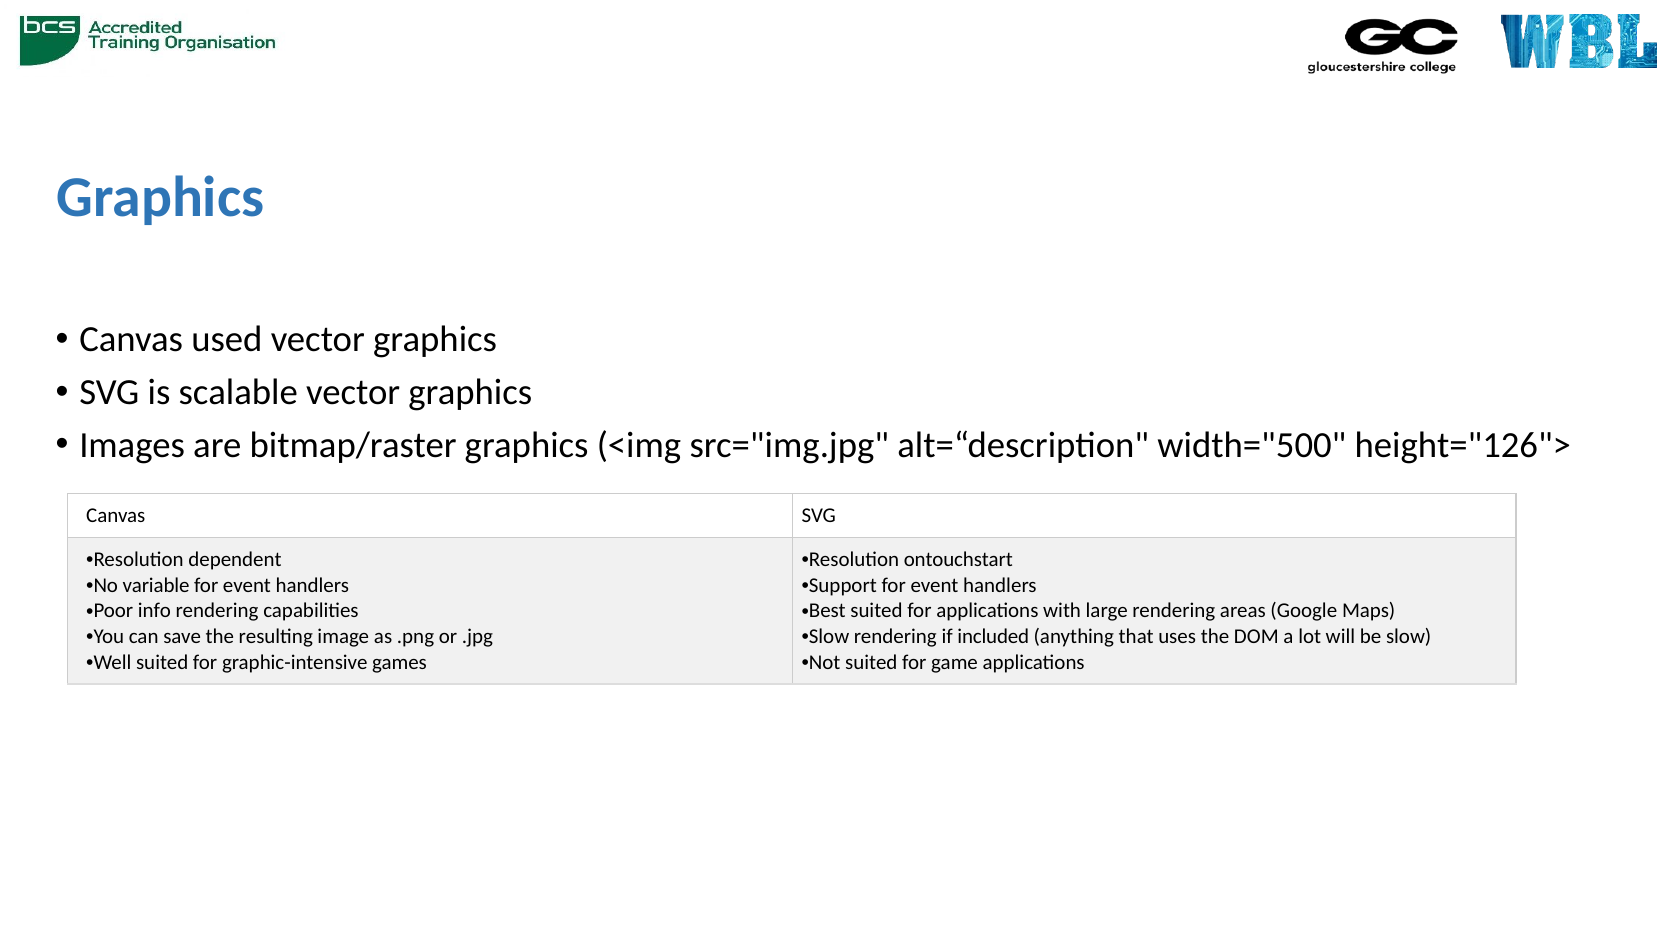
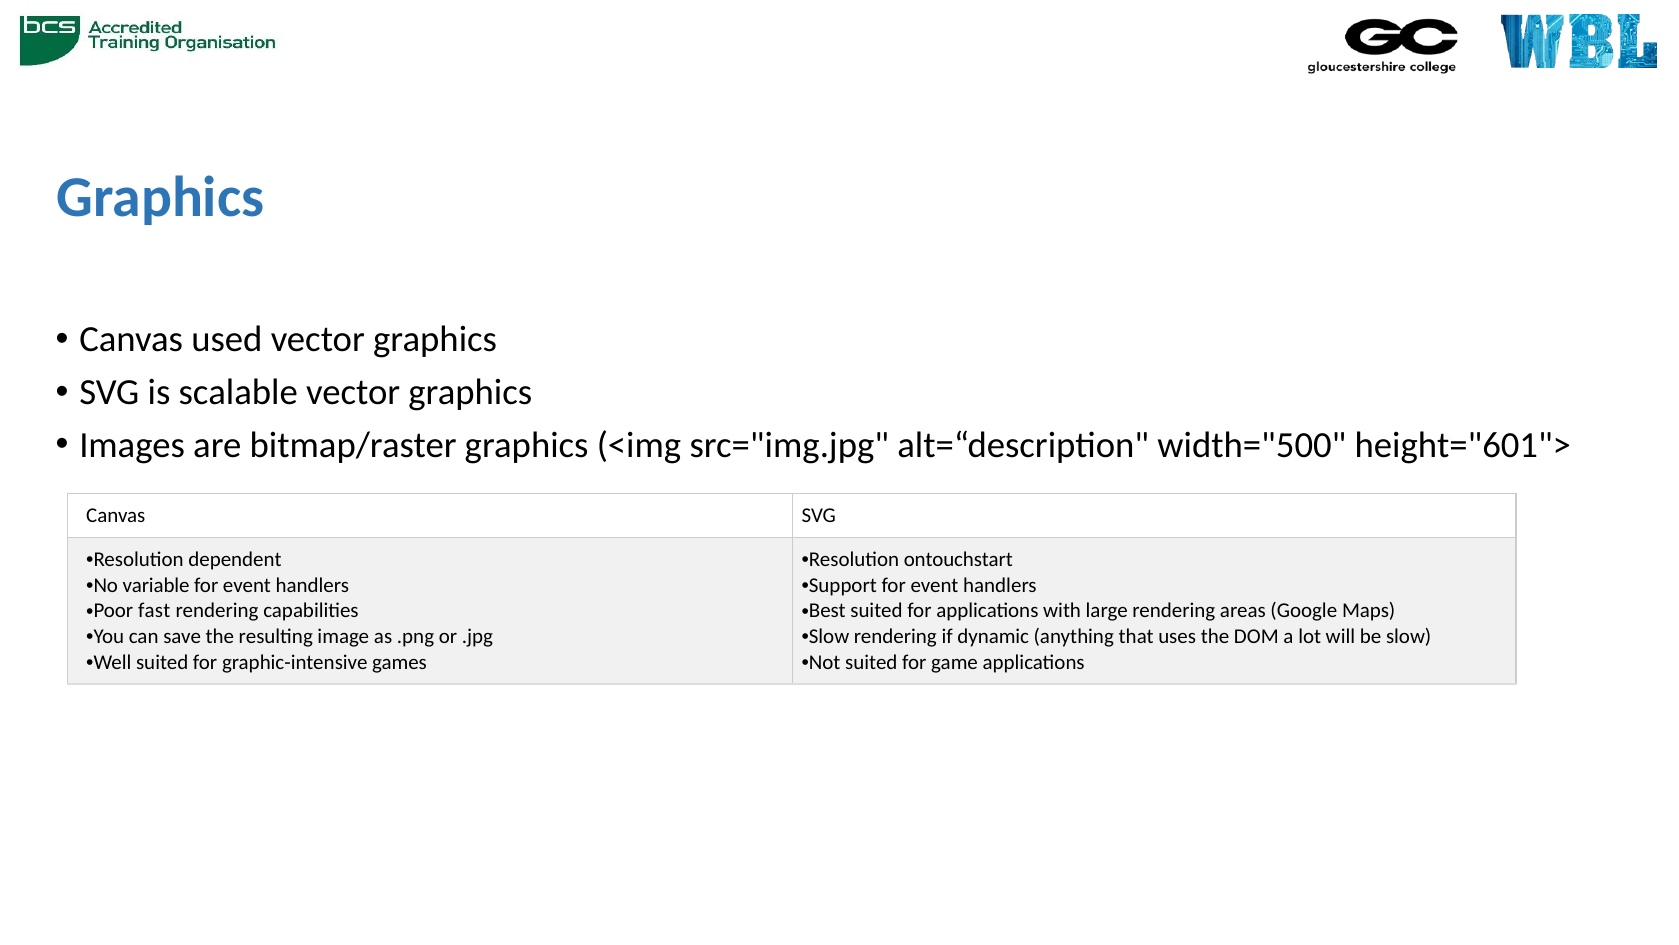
height="126">: height="126"> -> height="601">
info: info -> fast
included: included -> dynamic
